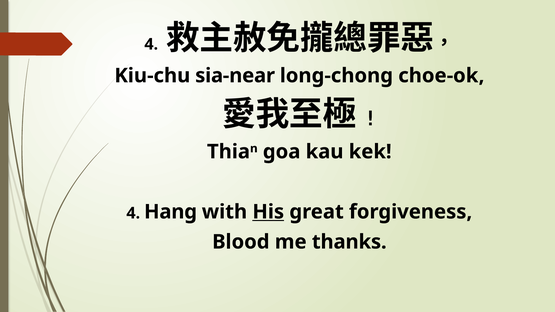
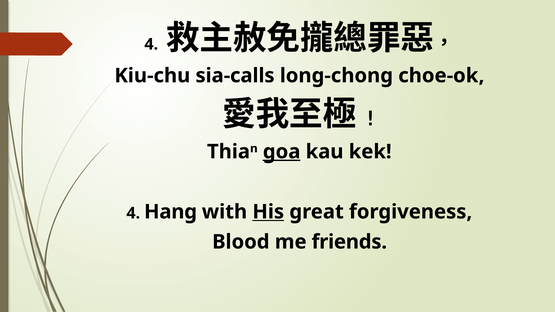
sia-near: sia-near -> sia-calls
goa underline: none -> present
thanks: thanks -> friends
